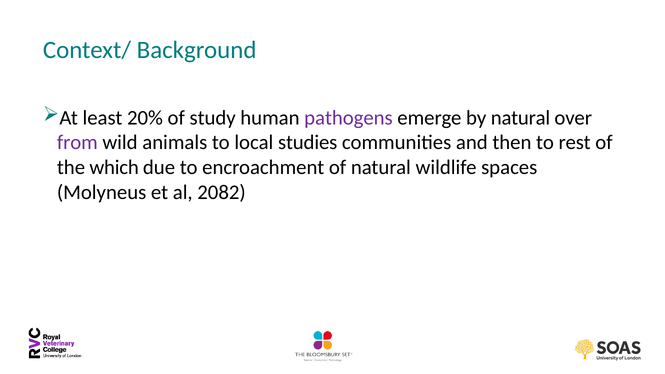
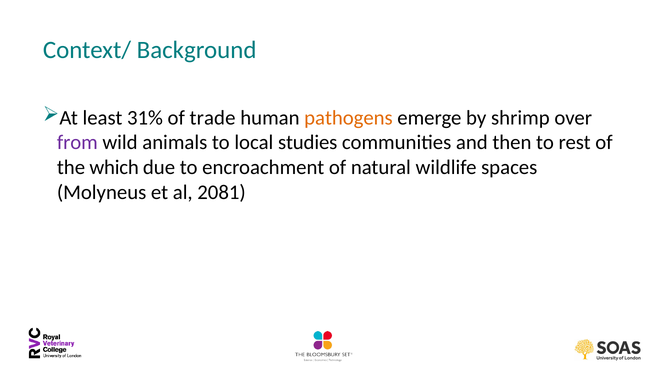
20%: 20% -> 31%
study: study -> trade
pathogens colour: purple -> orange
by natural: natural -> shrimp
2082: 2082 -> 2081
